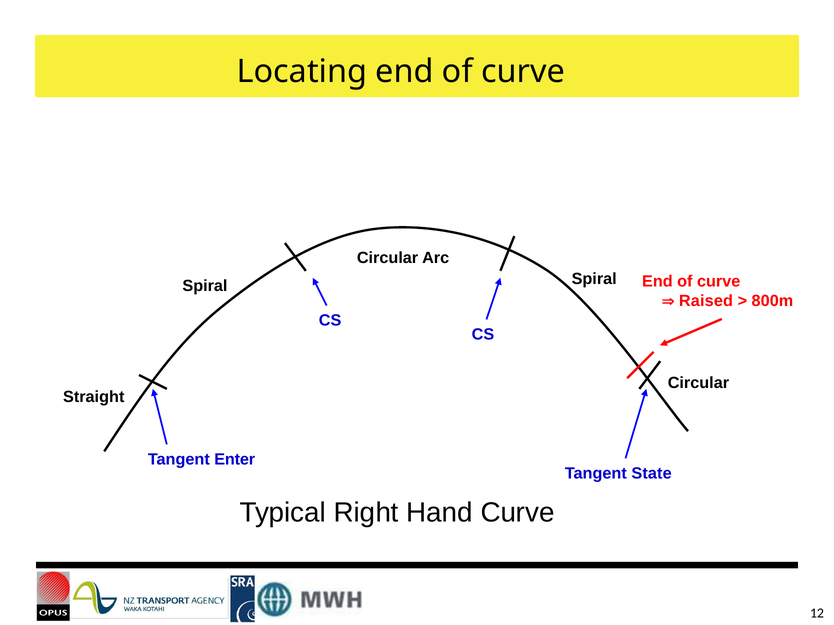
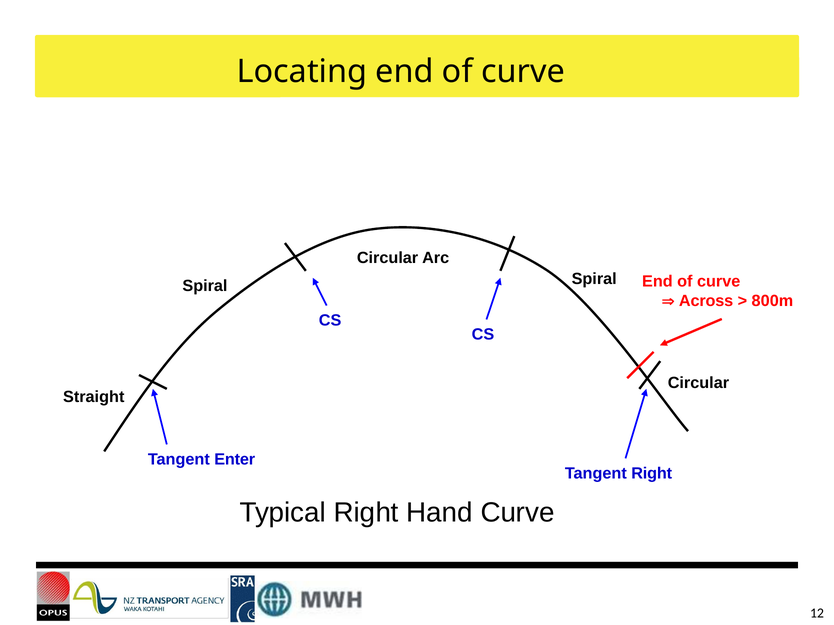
Raised: Raised -> Across
Tangent State: State -> Right
